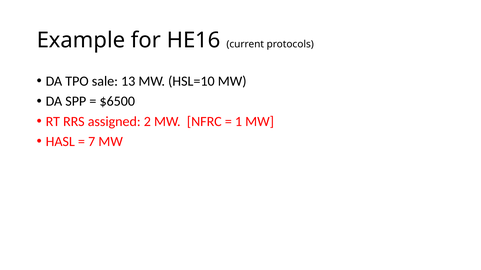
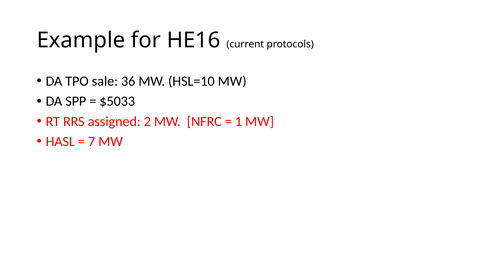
13: 13 -> 36
$6500: $6500 -> $5033
